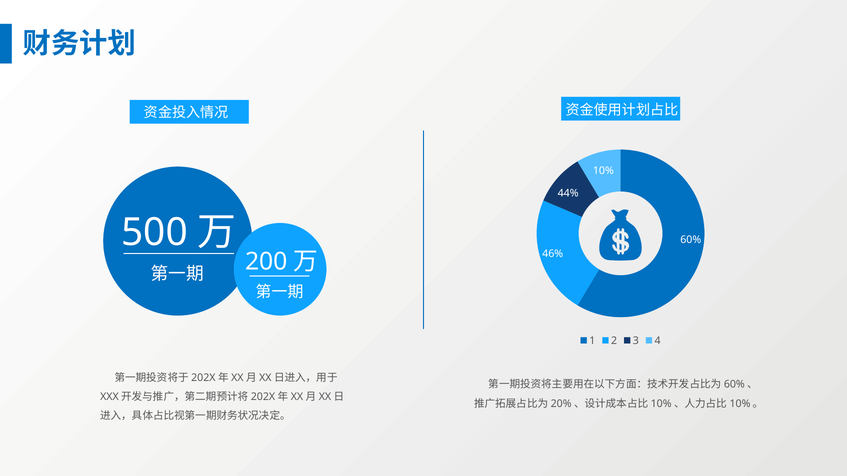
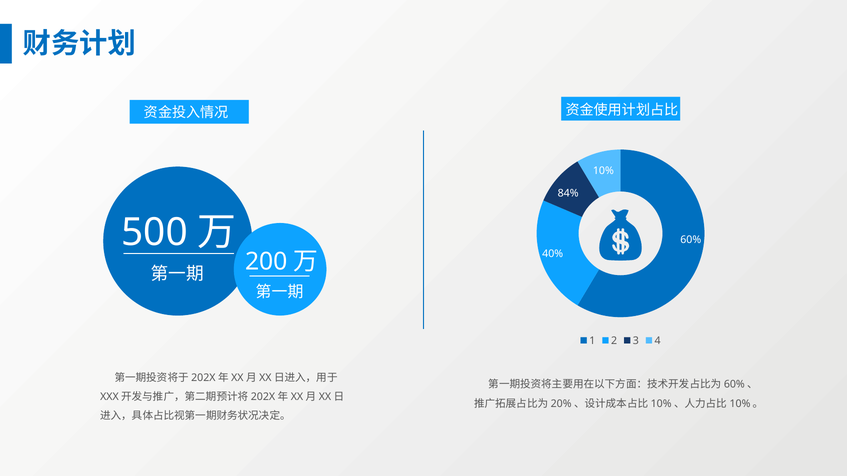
44%: 44% -> 84%
46%: 46% -> 40%
